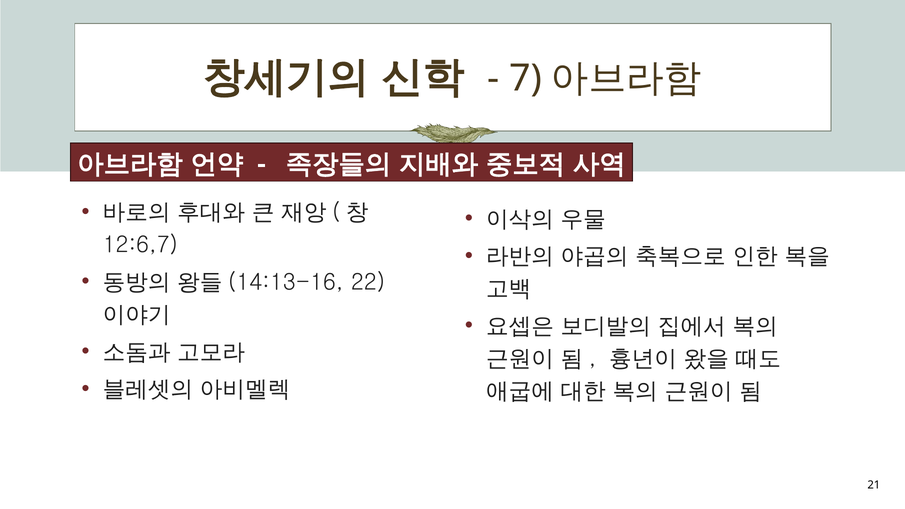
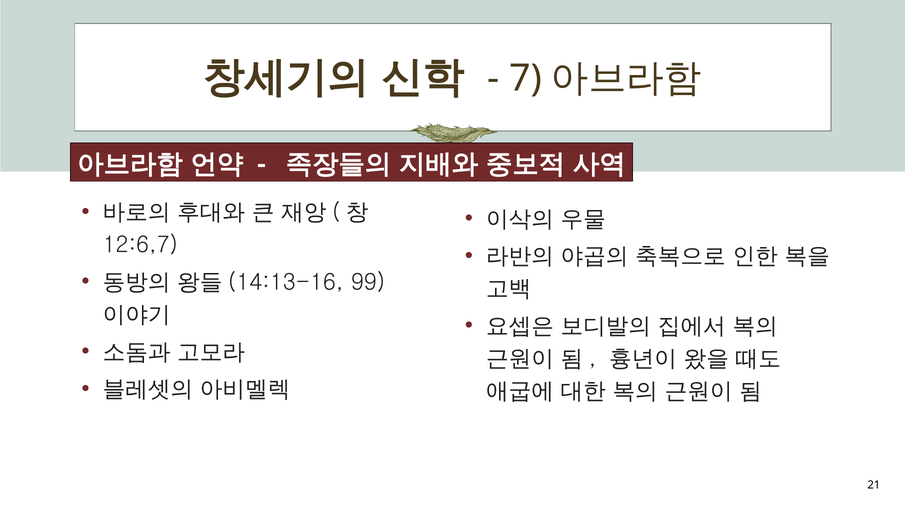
22: 22 -> 99
